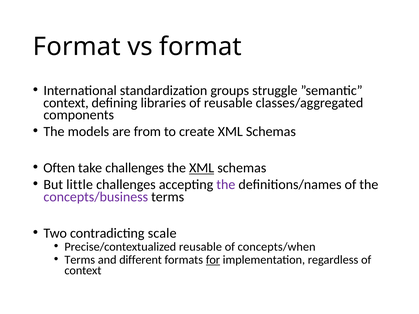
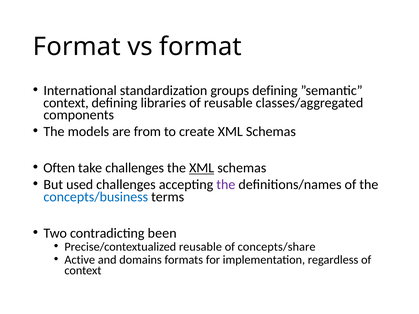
groups struggle: struggle -> defining
little: little -> used
concepts/business colour: purple -> blue
scale: scale -> been
concepts/when: concepts/when -> concepts/share
Terms at (80, 260): Terms -> Active
different: different -> domains
for underline: present -> none
